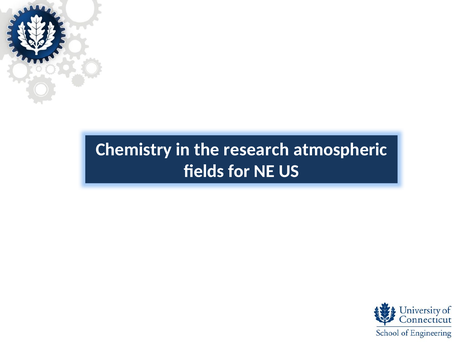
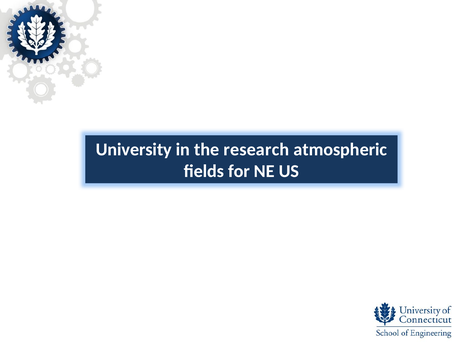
Chemistry: Chemistry -> University
